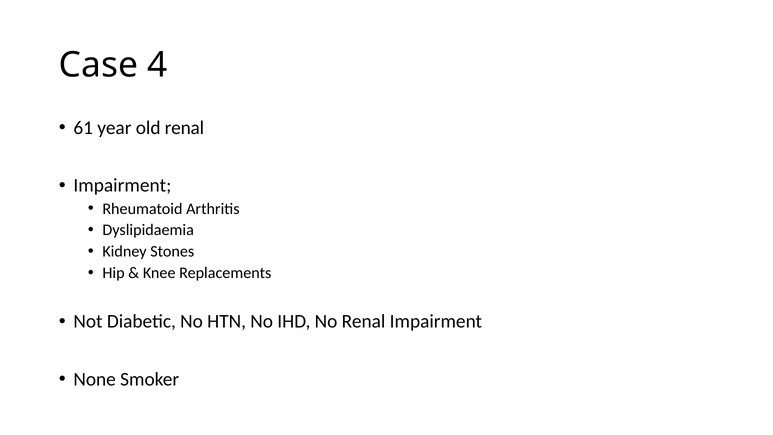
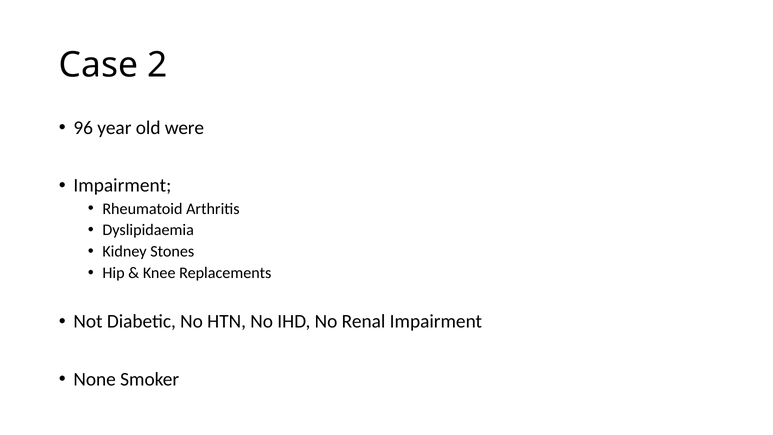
4: 4 -> 2
61: 61 -> 96
old renal: renal -> were
